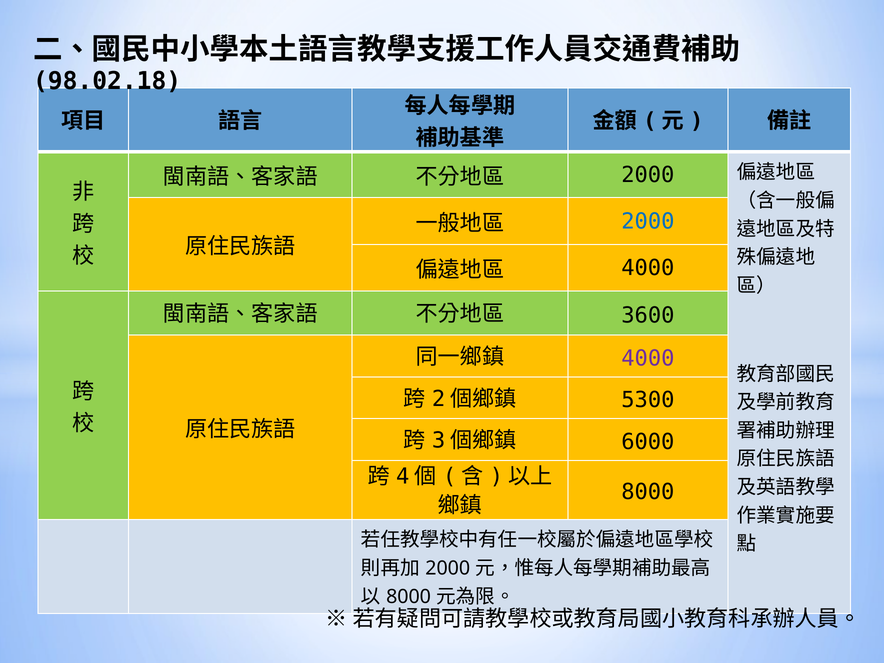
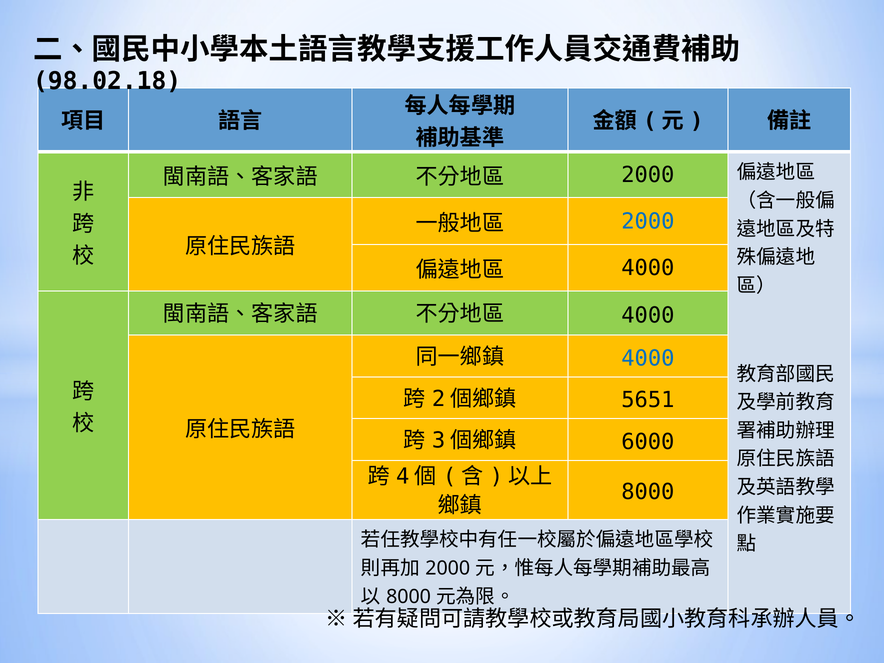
3600 at (648, 315): 3600 -> 4000
4000 at (648, 358) colour: purple -> blue
5300: 5300 -> 5651
